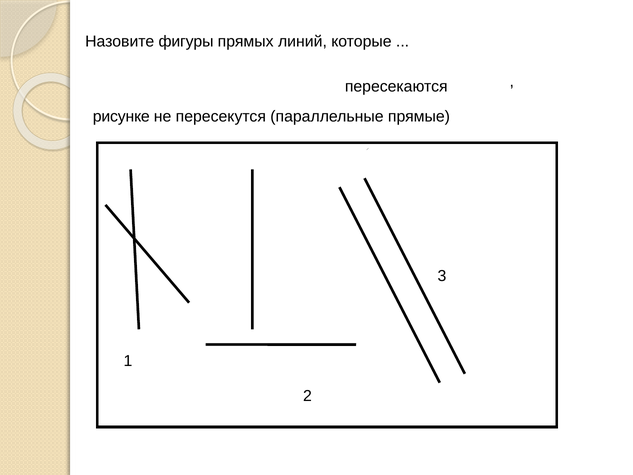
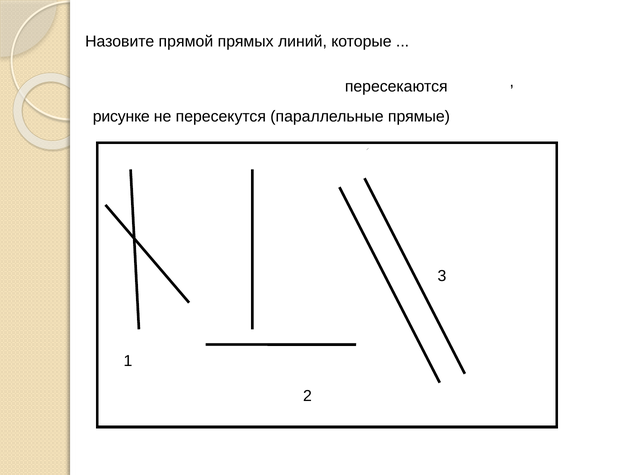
фигуры: фигуры -> прямой
